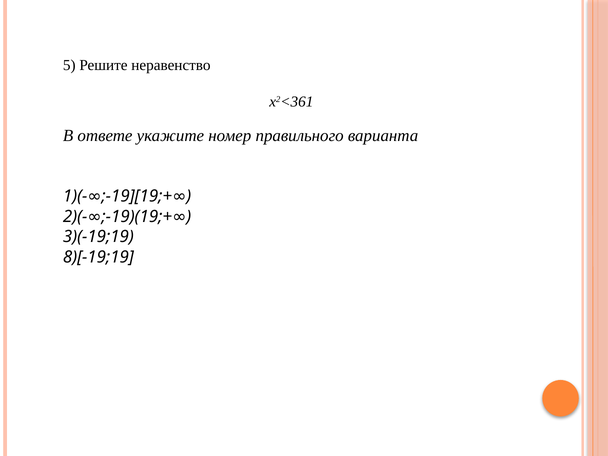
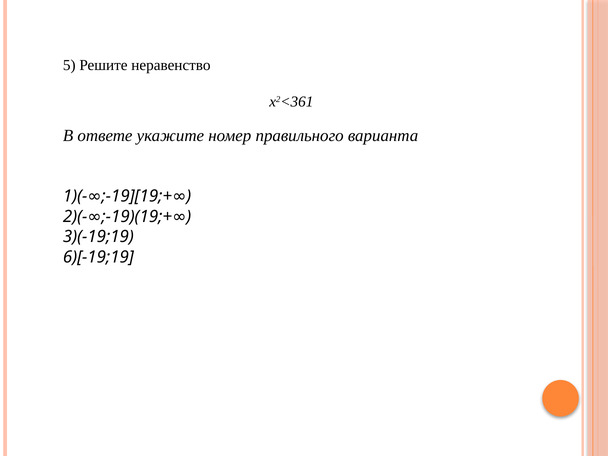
8)[-19;19: 8)[-19;19 -> 6)[-19;19
